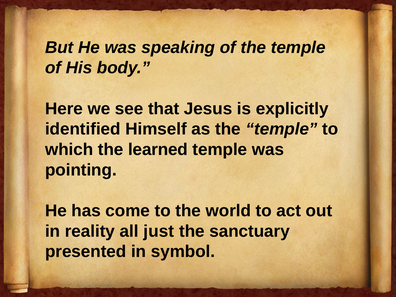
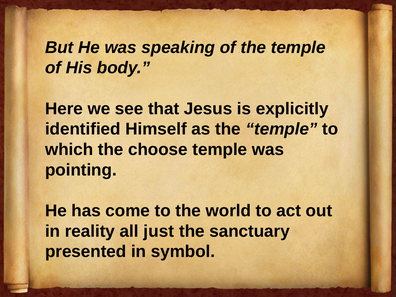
learned: learned -> choose
